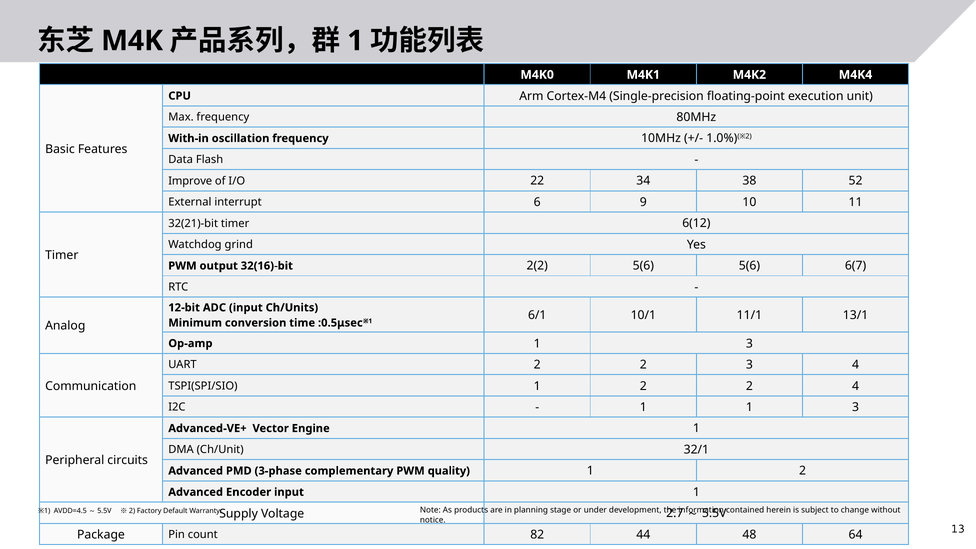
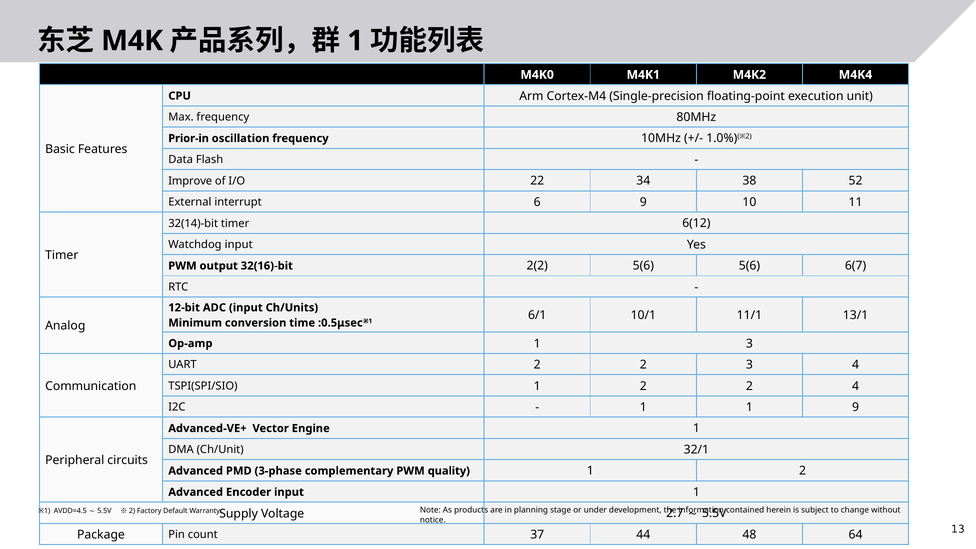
With-in: With-in -> Prior-in
32(21)-bit: 32(21)-bit -> 32(14)-bit
Watchdog grind: grind -> input
1 1 3: 3 -> 9
82: 82 -> 37
